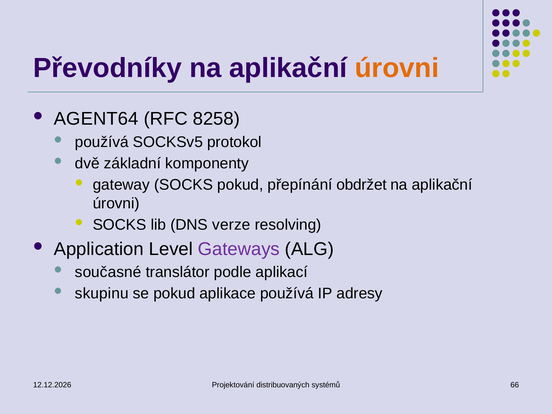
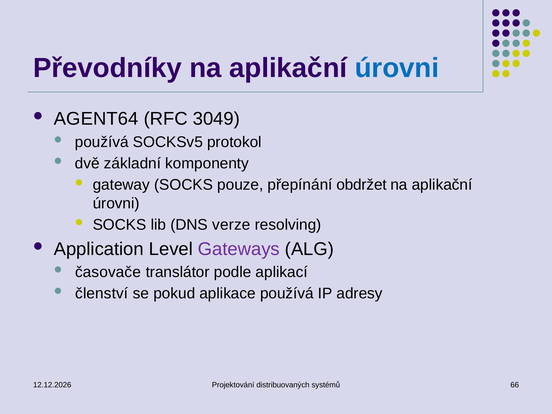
úrovni at (397, 68) colour: orange -> blue
8258: 8258 -> 3049
SOCKS pokud: pokud -> pouze
současné: současné -> časovače
skupinu: skupinu -> členství
